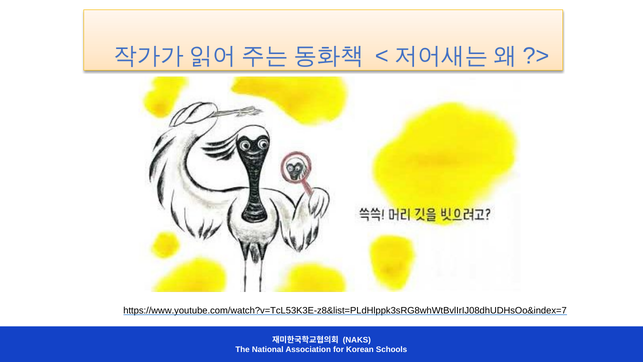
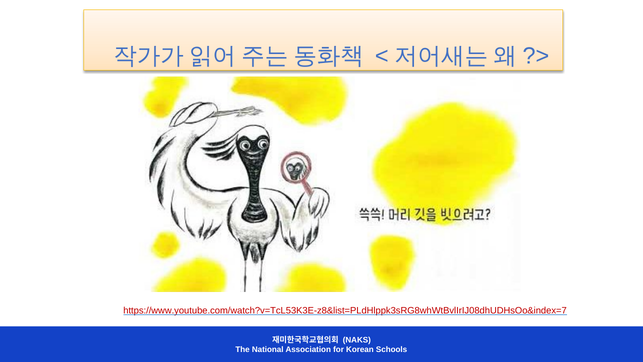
https://www.youtube.com/watch?v=TcL53K3E-z8&list=PLdHlppk3sRG8whWtBvlIrIJ08dhUDHsOo&index=7 colour: black -> red
